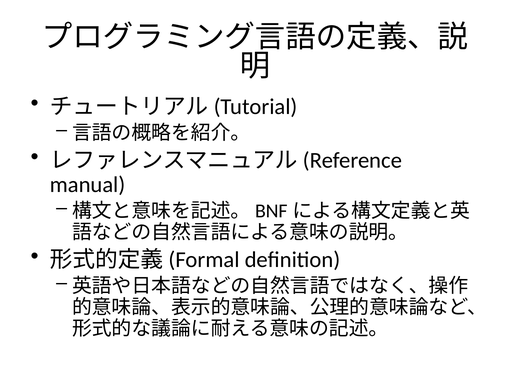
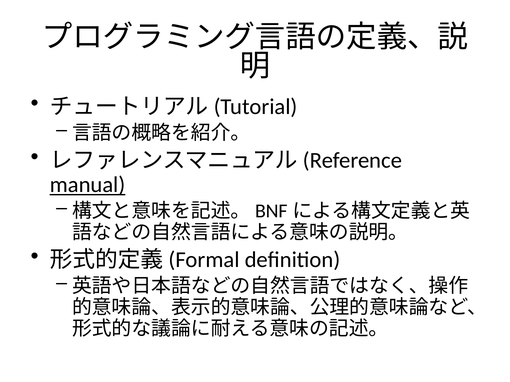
manual underline: none -> present
